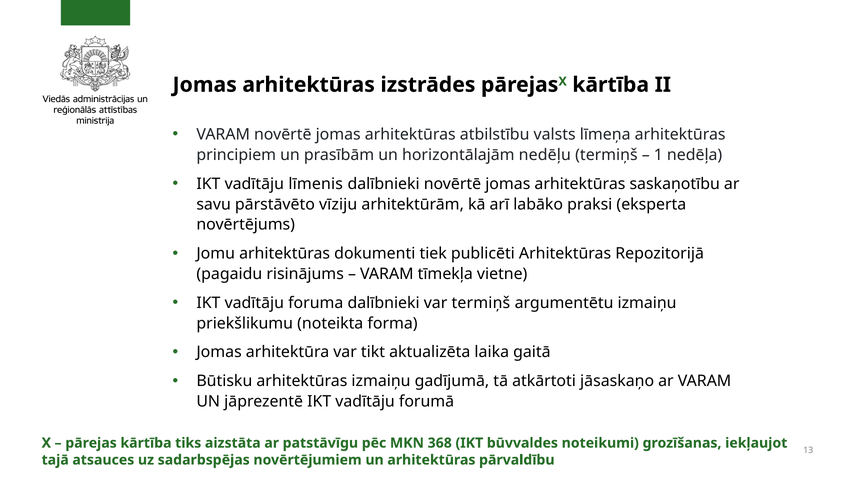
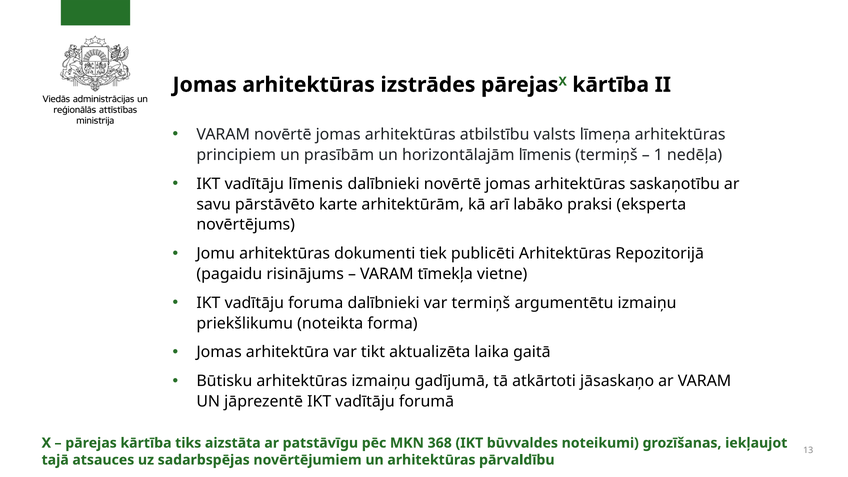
horizontālajām nedēļu: nedēļu -> līmenis
vīziju: vīziju -> karte
